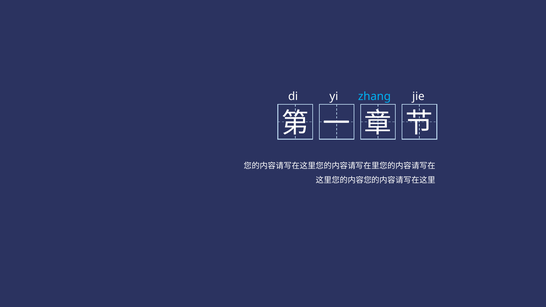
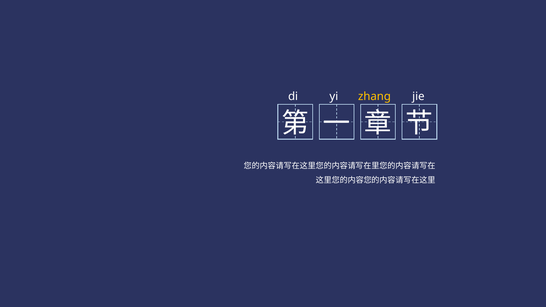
zhang colour: light blue -> yellow
